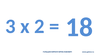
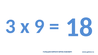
2: 2 -> 9
